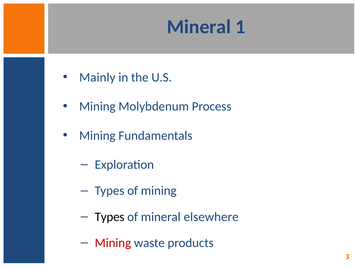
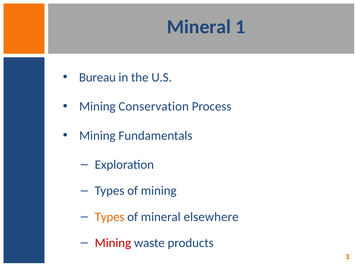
Mainly: Mainly -> Bureau
Molybdenum: Molybdenum -> Conservation
Types at (110, 217) colour: black -> orange
